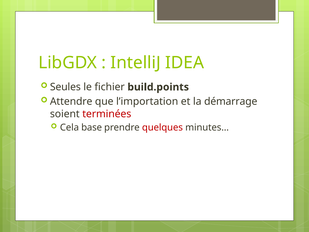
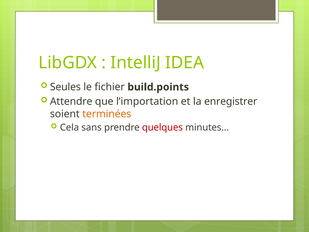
démarrage: démarrage -> enregistrer
terminées colour: red -> orange
base: base -> sans
